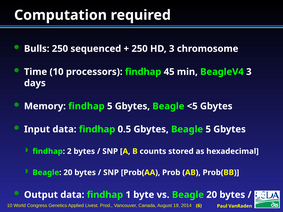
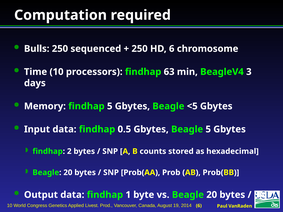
HD 3: 3 -> 6
45: 45 -> 63
